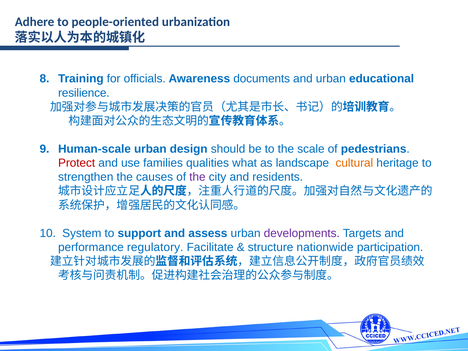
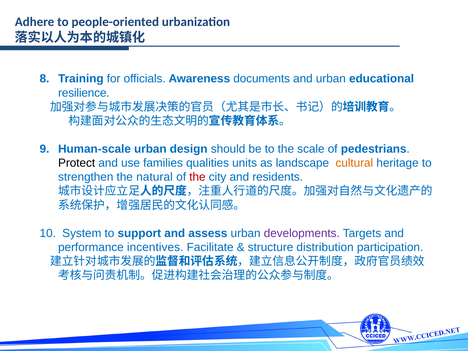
Protect colour: red -> black
what: what -> units
causes: causes -> natural
the at (197, 177) colour: purple -> red
regulatory: regulatory -> incentives
nationwide: nationwide -> distribution
